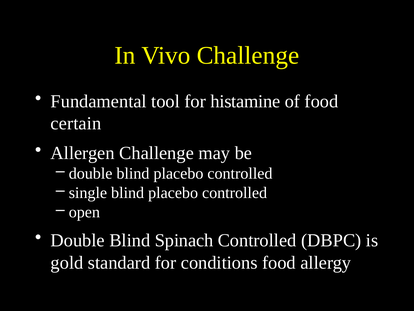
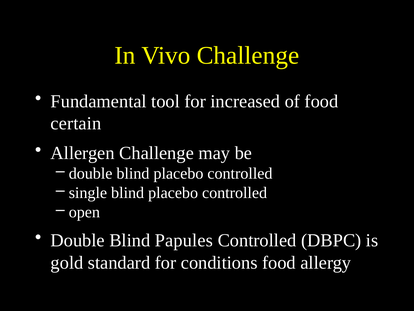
histamine: histamine -> increased
Spinach: Spinach -> Papules
